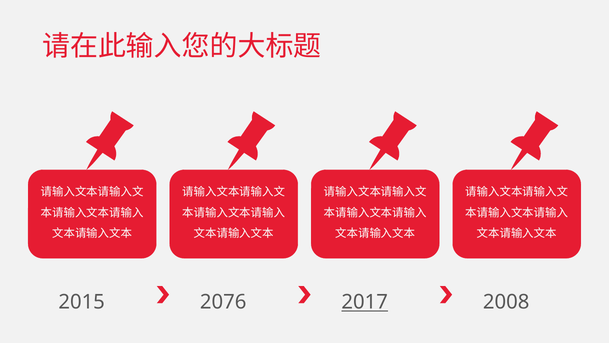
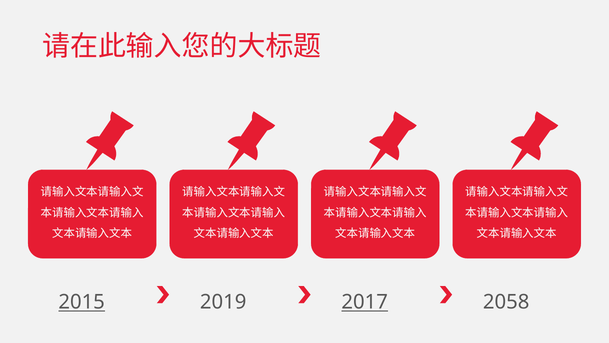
2015 underline: none -> present
2076: 2076 -> 2019
2008: 2008 -> 2058
